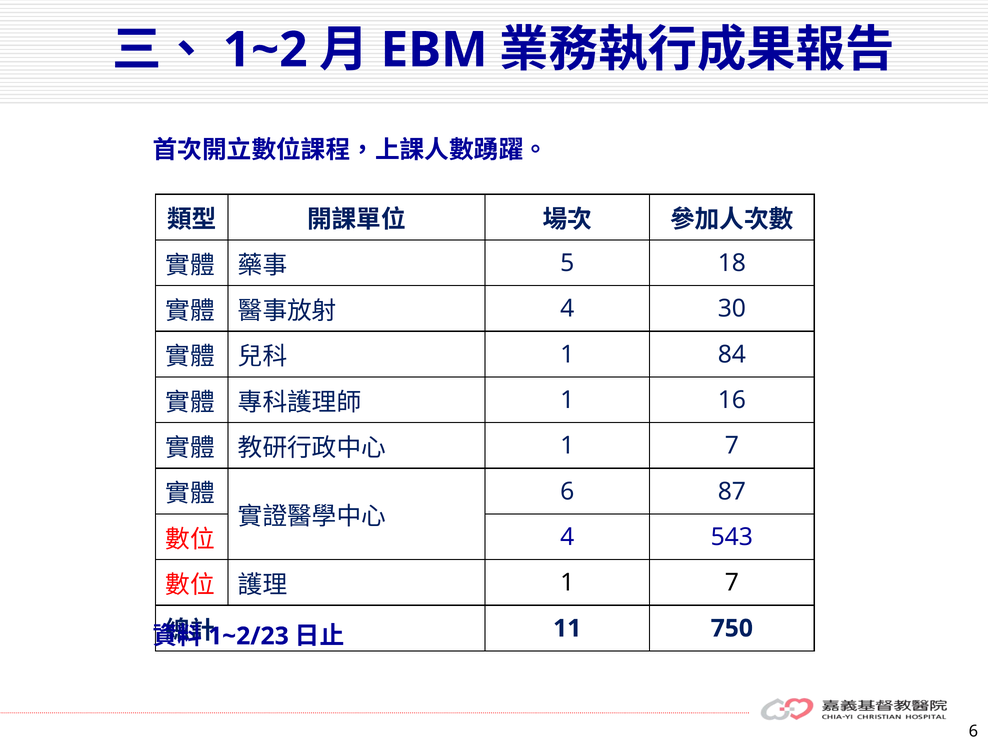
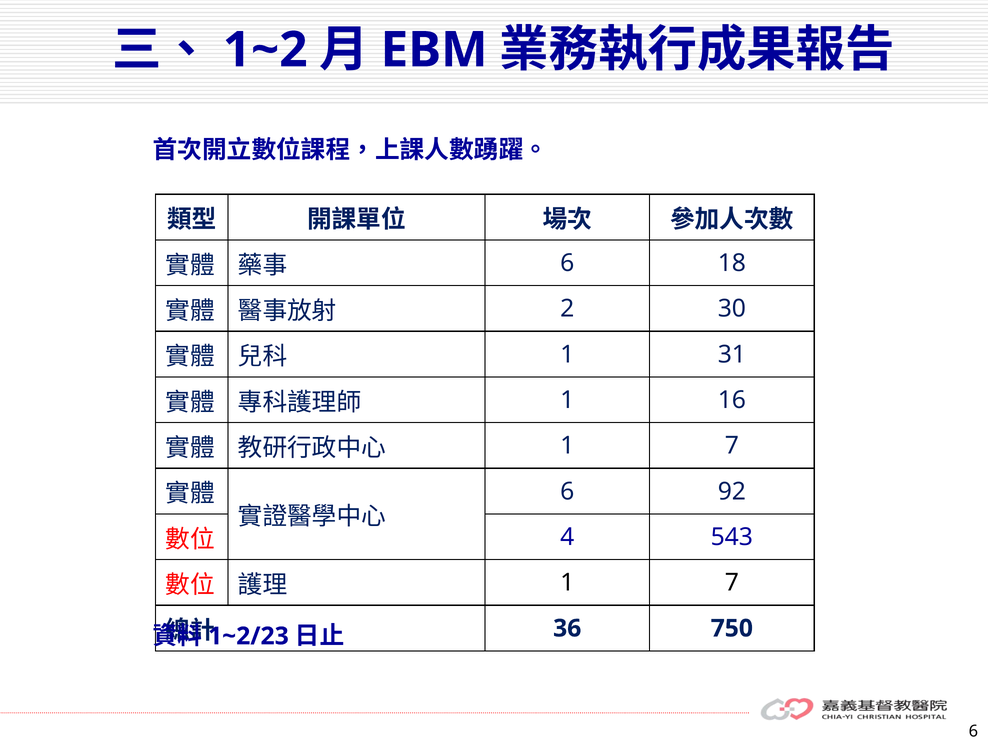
5 at (567, 263): 5 -> 6
4 at (567, 309): 4 -> 2
84: 84 -> 31
87: 87 -> 92
11: 11 -> 36
